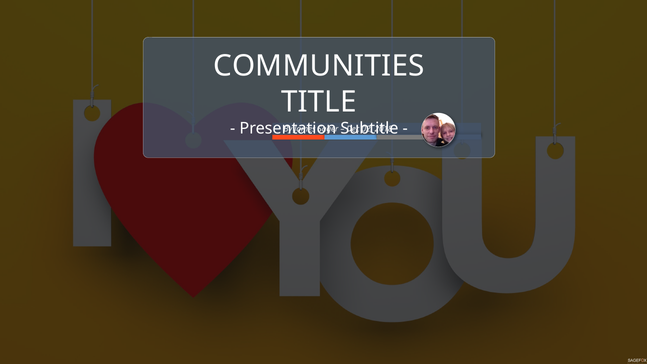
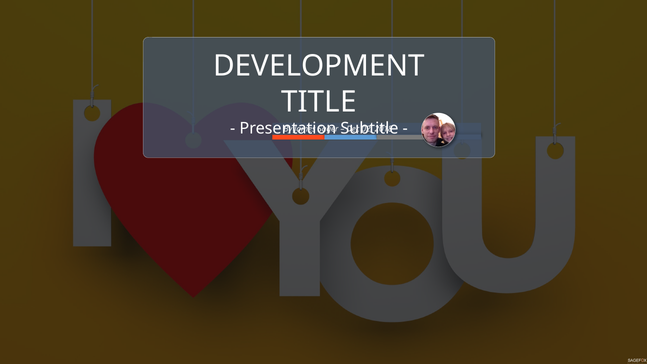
COMMUNITIES: COMMUNITIES -> DEVELOPMENT
